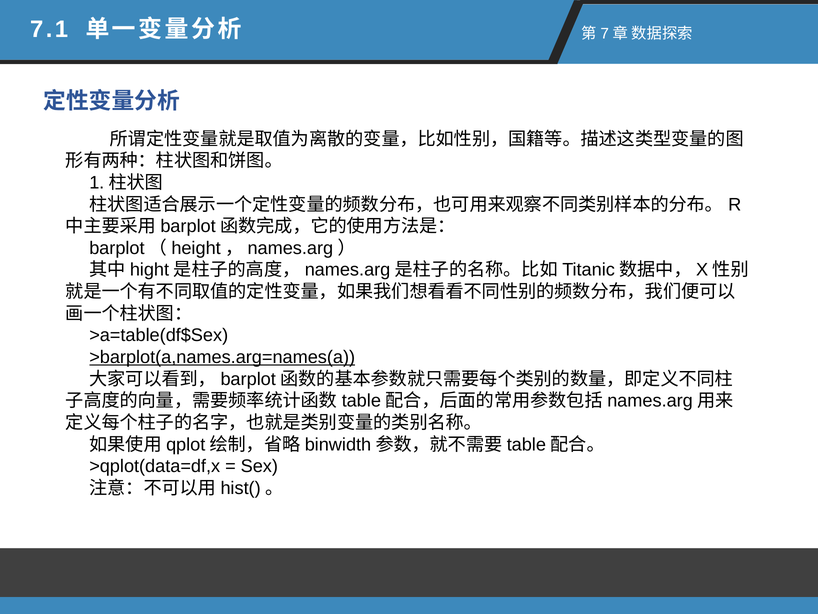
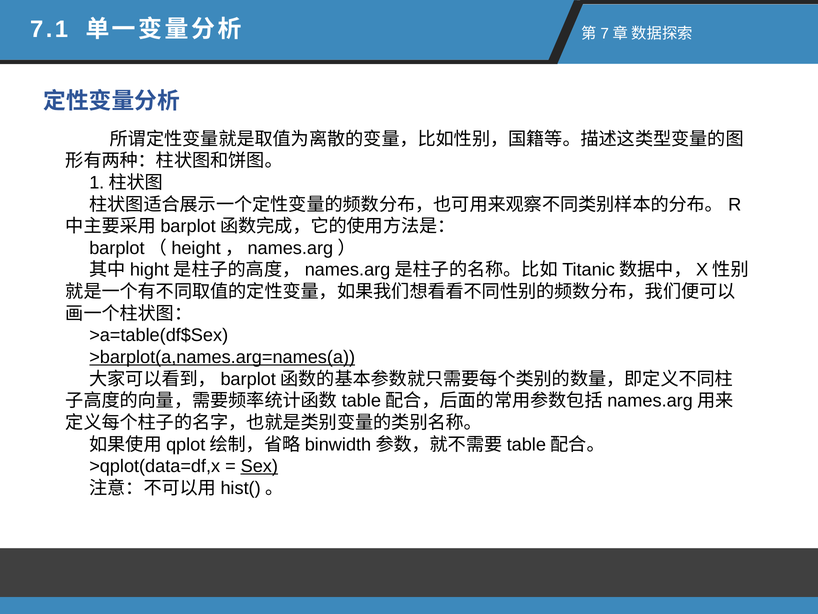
Sex underline: none -> present
